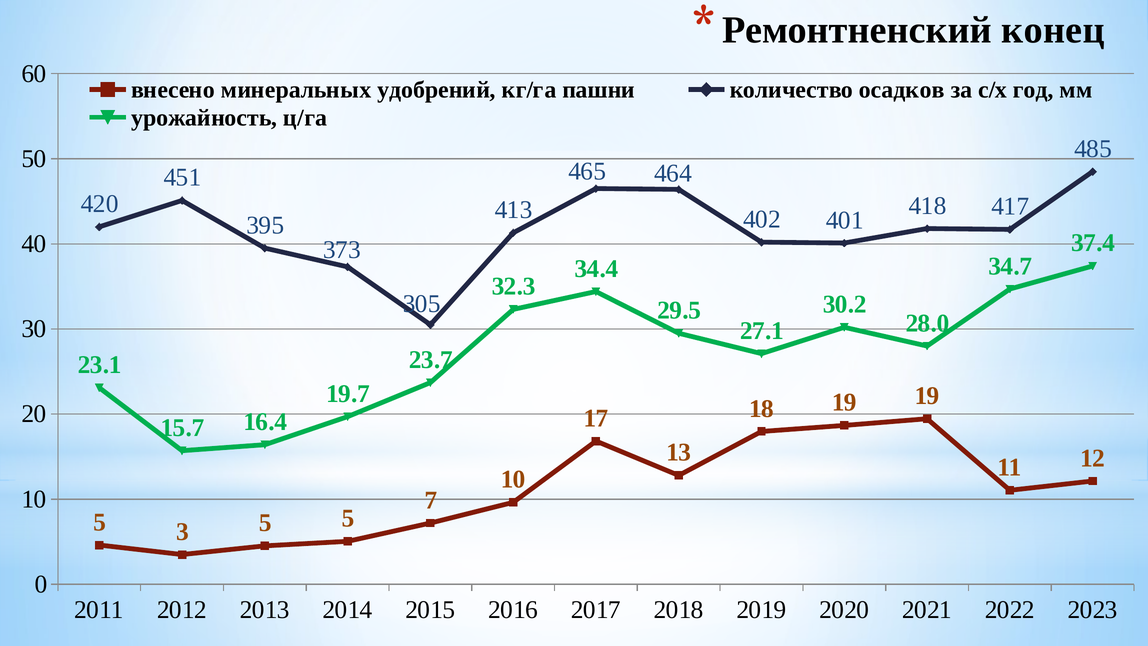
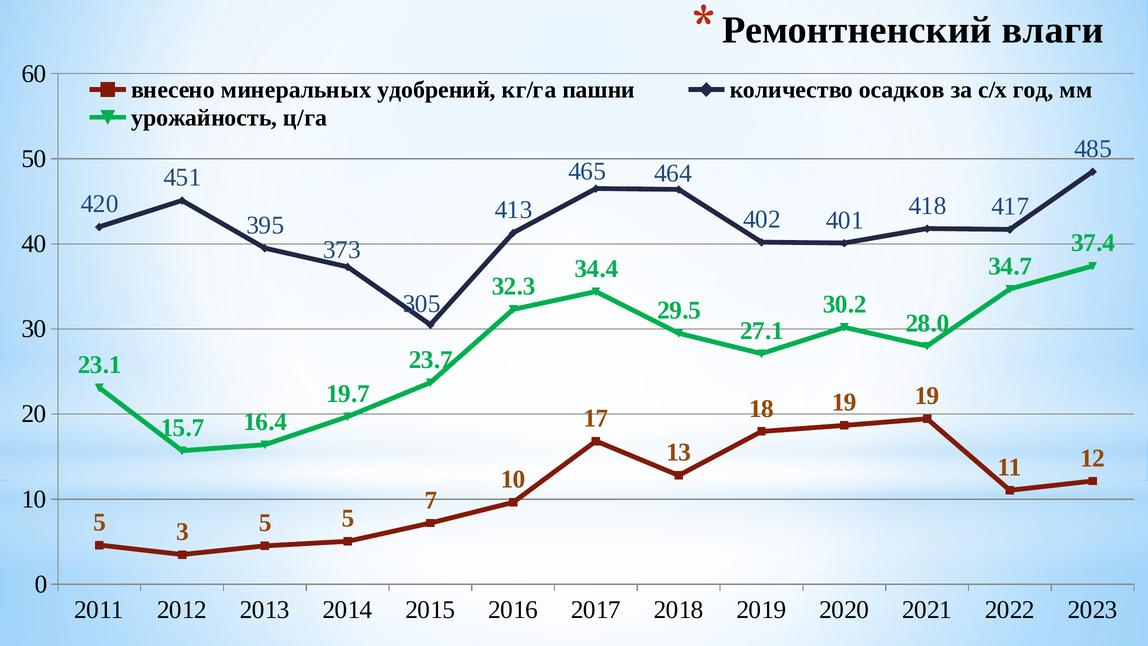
конец: конец -> влаги
